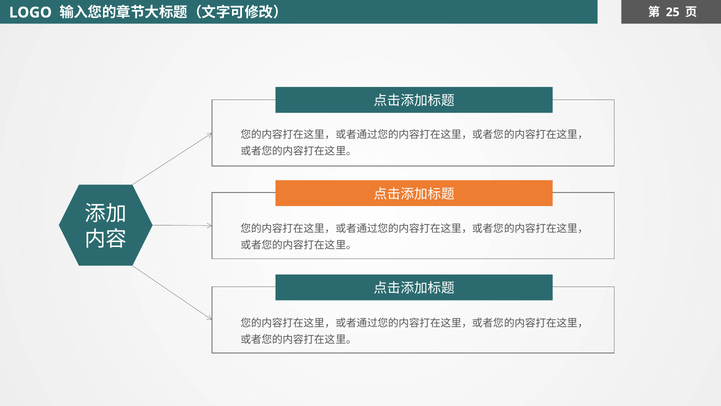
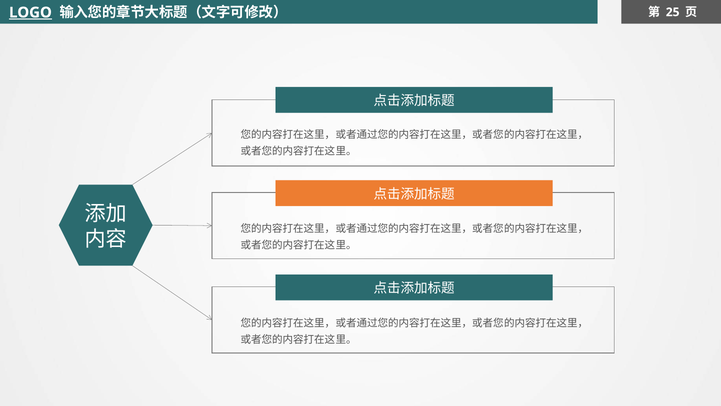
LOGO underline: none -> present
